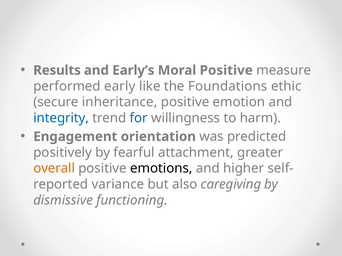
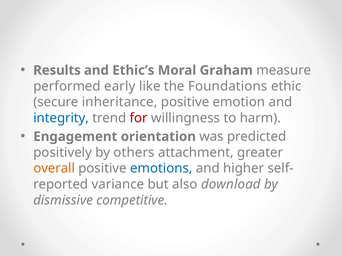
Early’s: Early’s -> Ethic’s
Moral Positive: Positive -> Graham
for colour: blue -> red
fearful: fearful -> others
emotions colour: black -> blue
caregiving: caregiving -> download
functioning: functioning -> competitive
